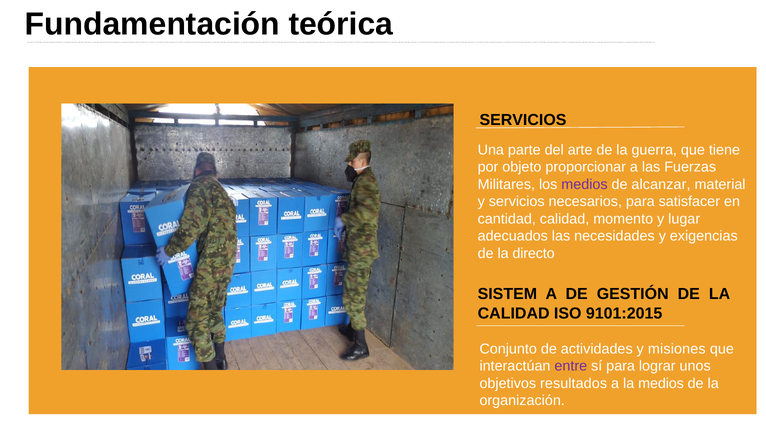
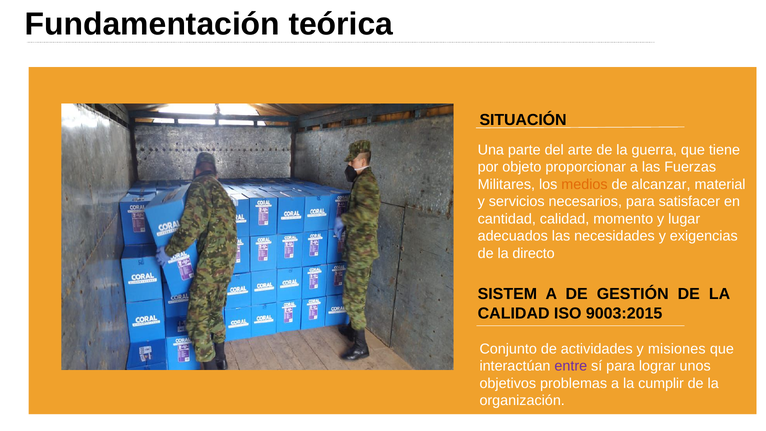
SERVICIOS at (523, 120): SERVICIOS -> SITUACIÓN
medios at (584, 184) colour: purple -> orange
9101:2015: 9101:2015 -> 9003:2015
resultados: resultados -> problemas
la medios: medios -> cumplir
